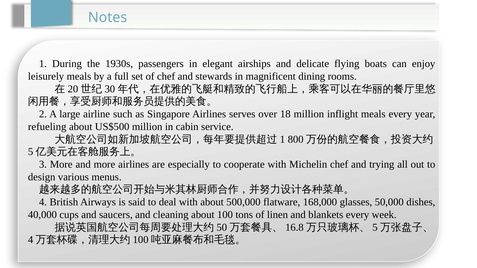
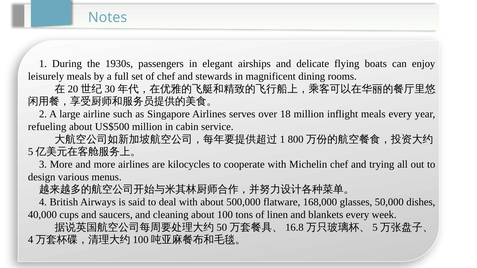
especially: especially -> kilocycles
